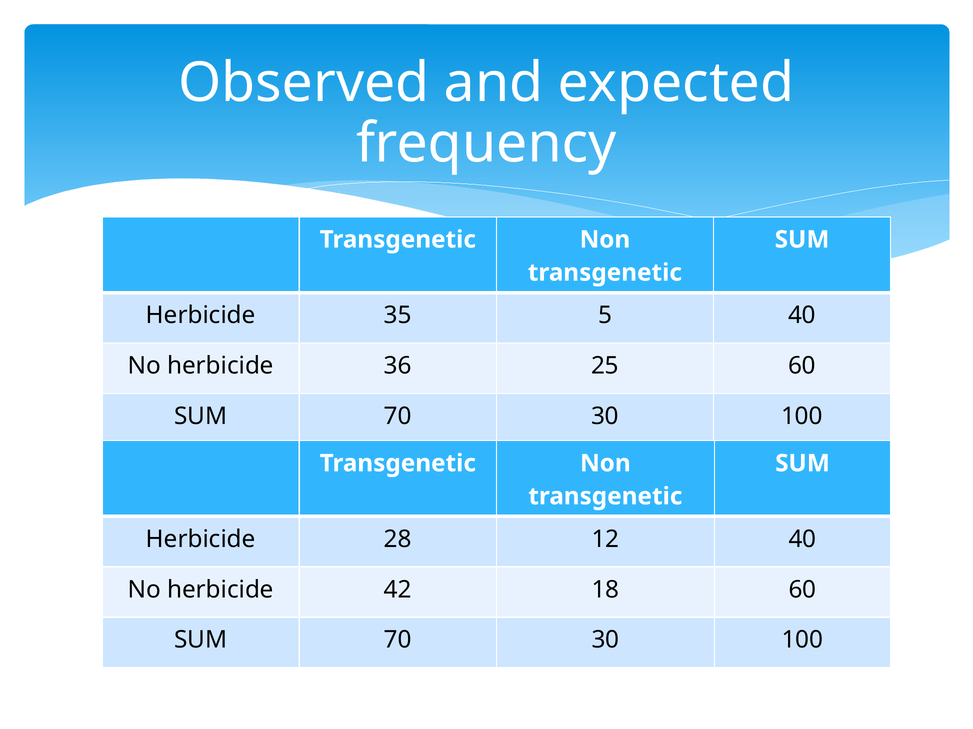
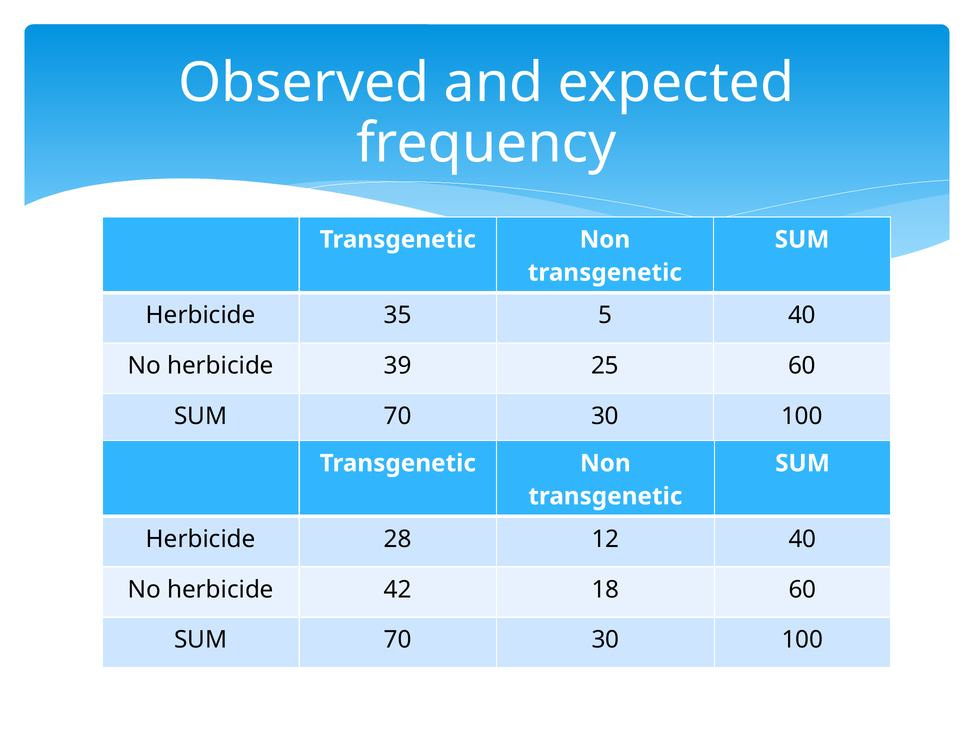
36: 36 -> 39
